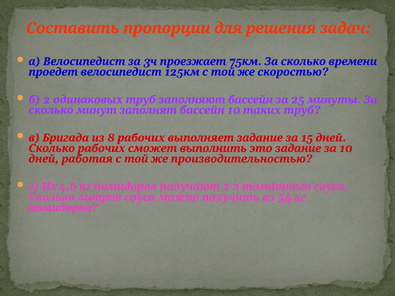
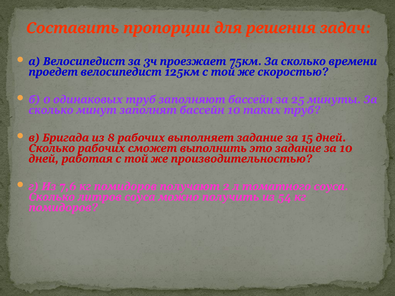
2 at (47, 100): 2 -> 0
4,6: 4,6 -> 7,6
